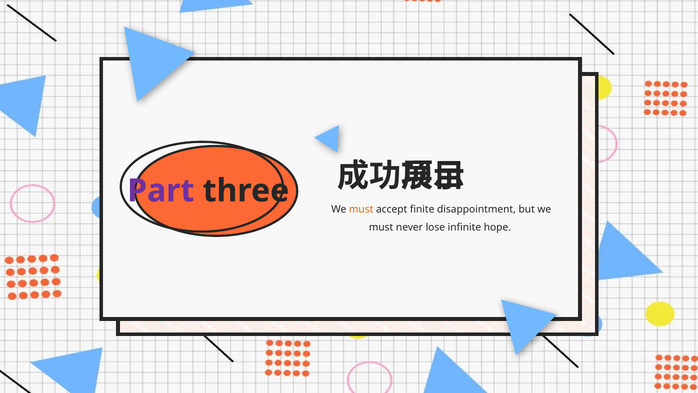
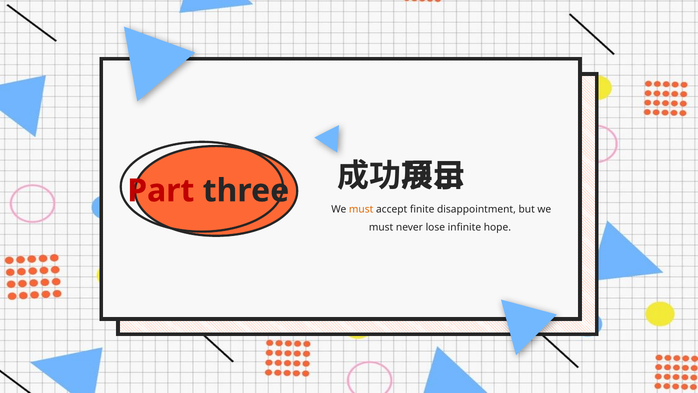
Part colour: purple -> red
